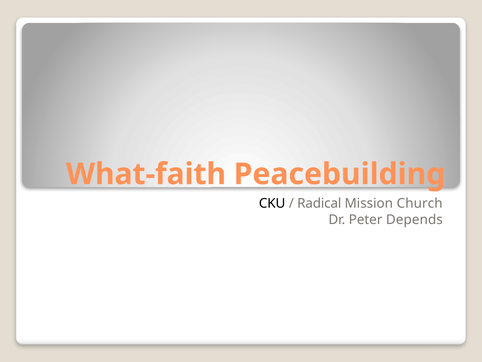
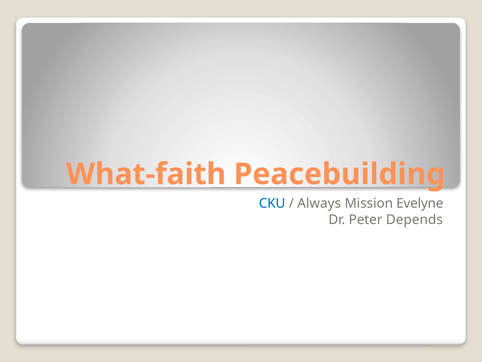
CKU colour: black -> blue
Radical: Radical -> Always
Church: Church -> Evelyne
